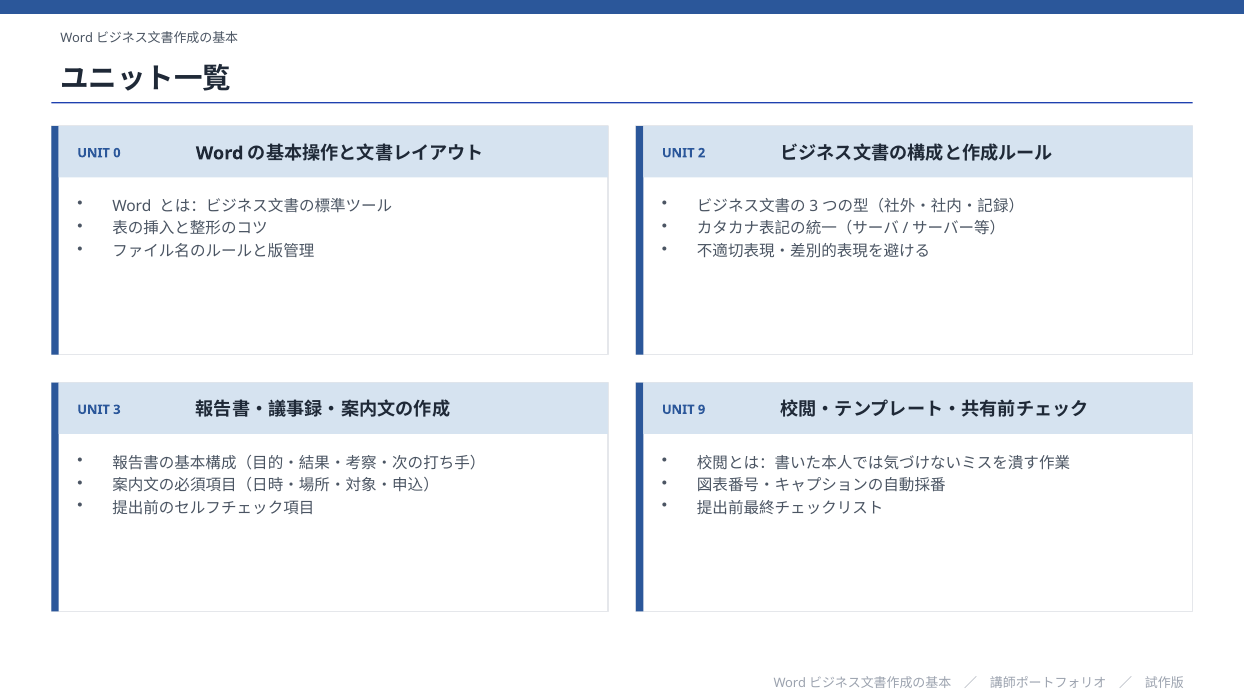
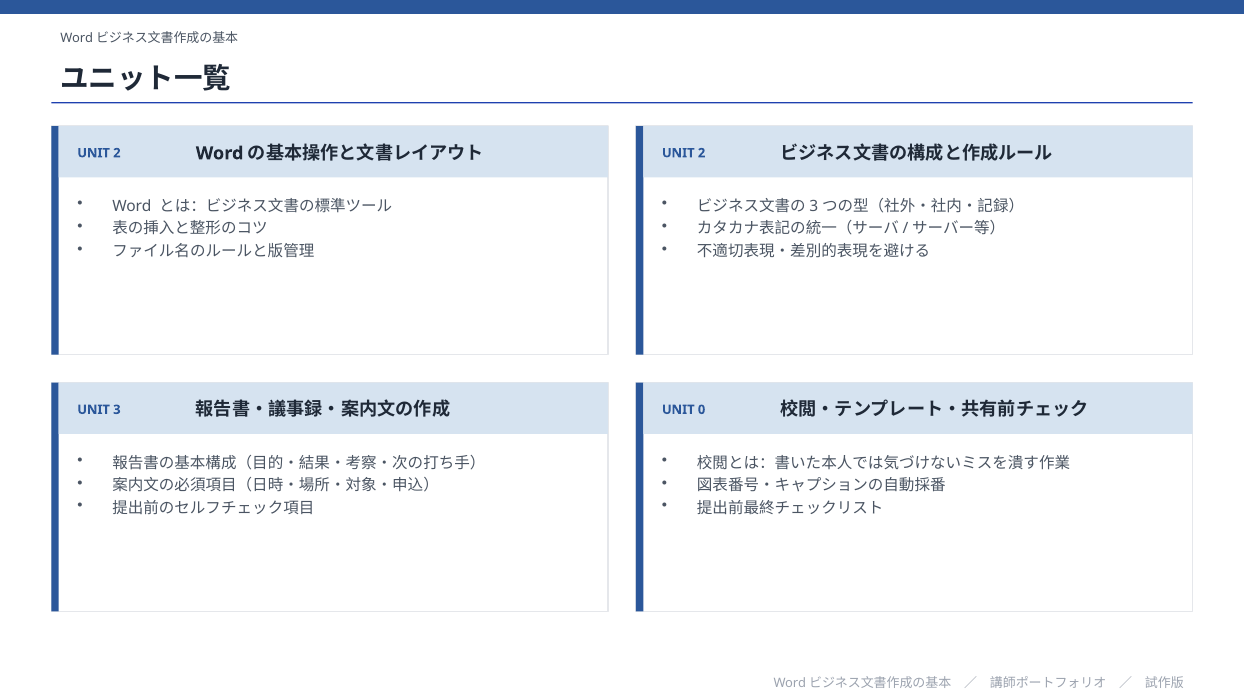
0 at (117, 153): 0 -> 2
9: 9 -> 0
